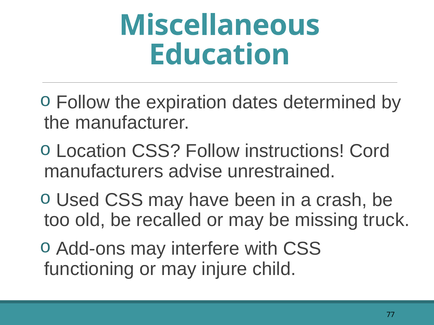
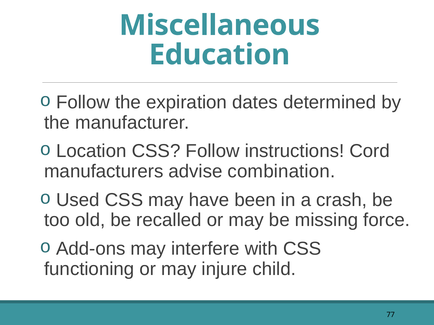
unrestrained: unrestrained -> combination
truck: truck -> force
